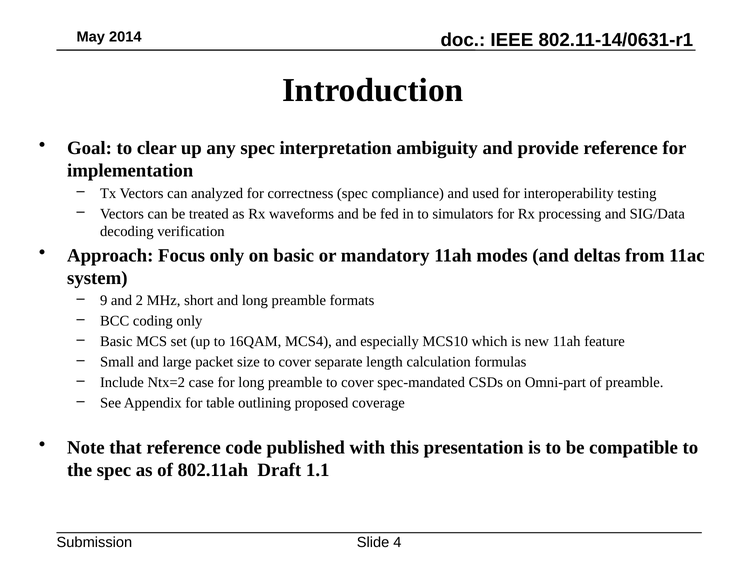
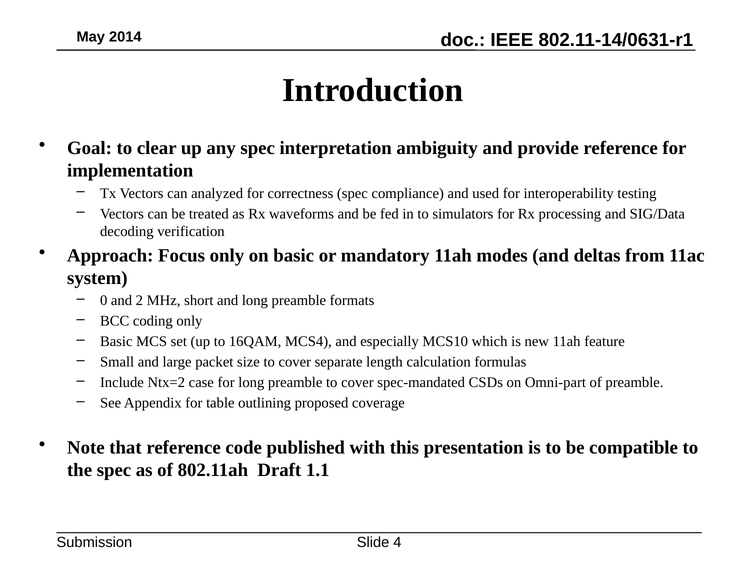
9: 9 -> 0
